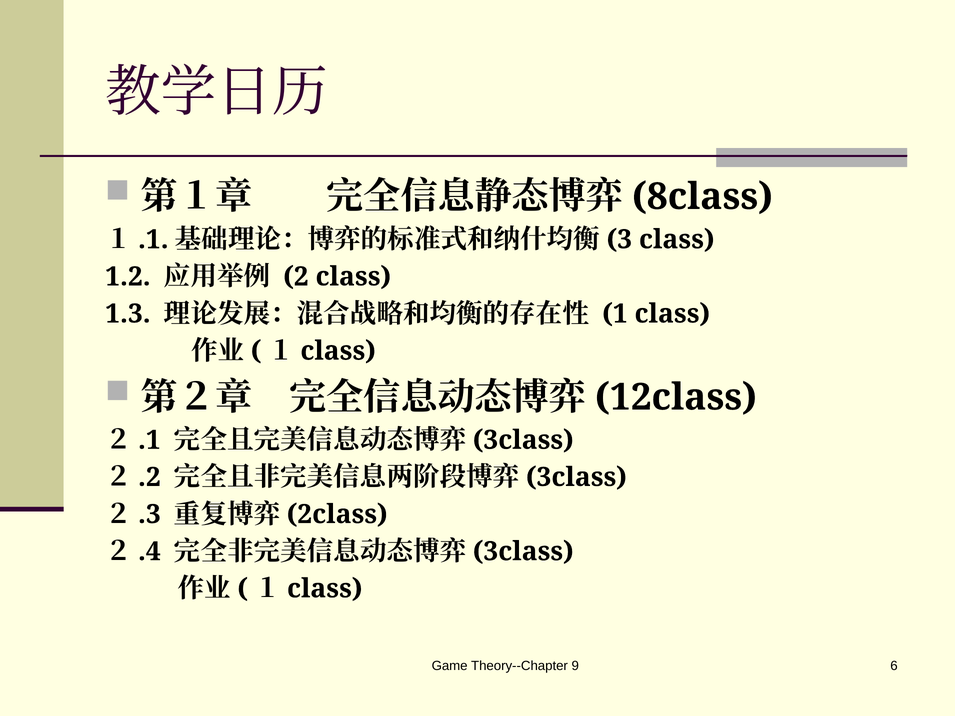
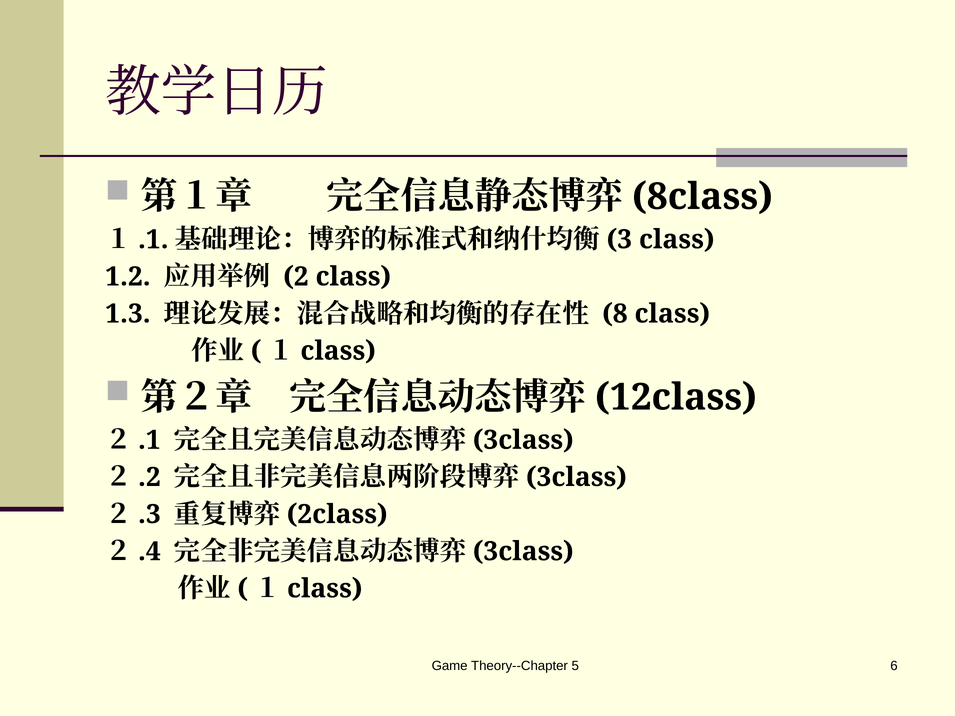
1: 1 -> 8
9: 9 -> 5
